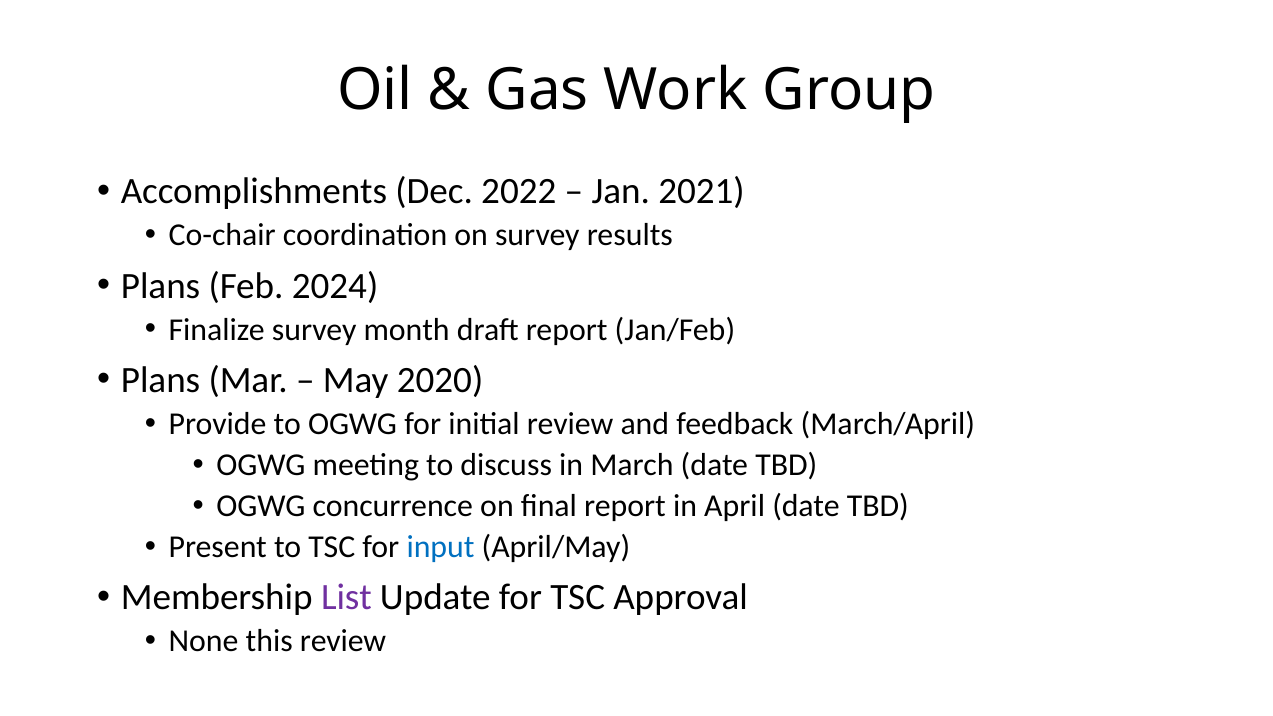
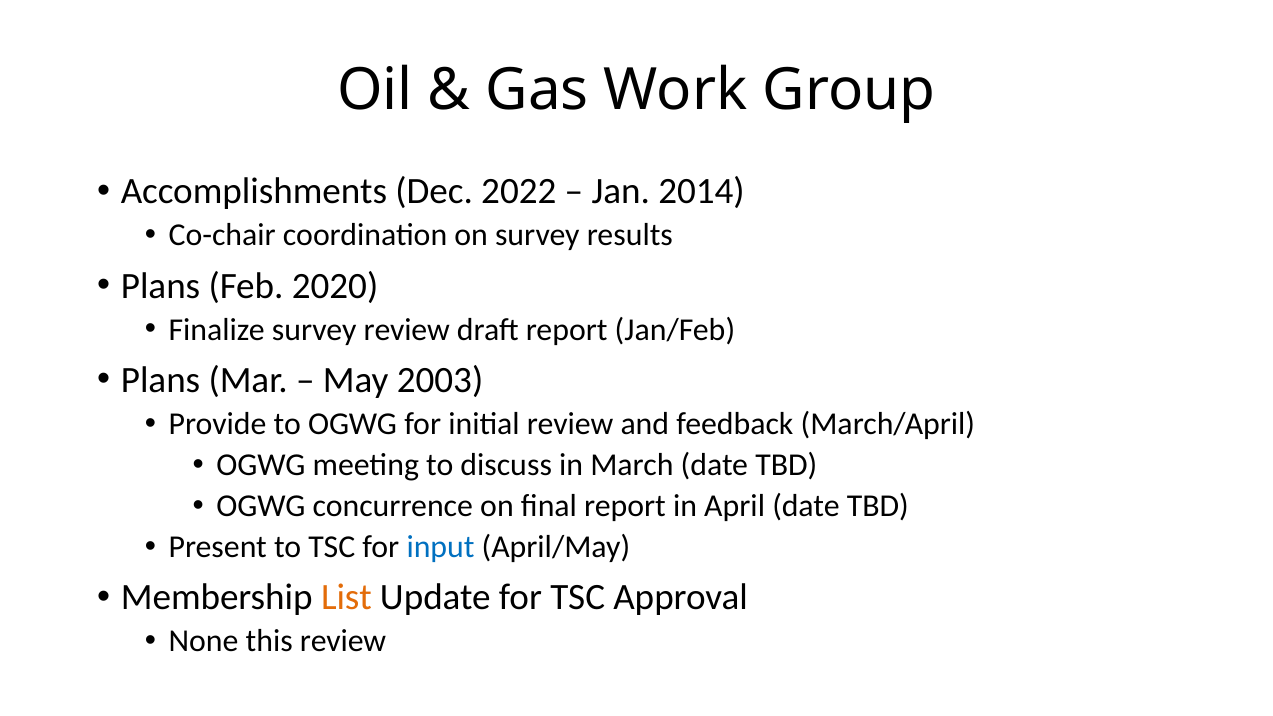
2021: 2021 -> 2014
2024: 2024 -> 2020
survey month: month -> review
2020: 2020 -> 2003
List colour: purple -> orange
